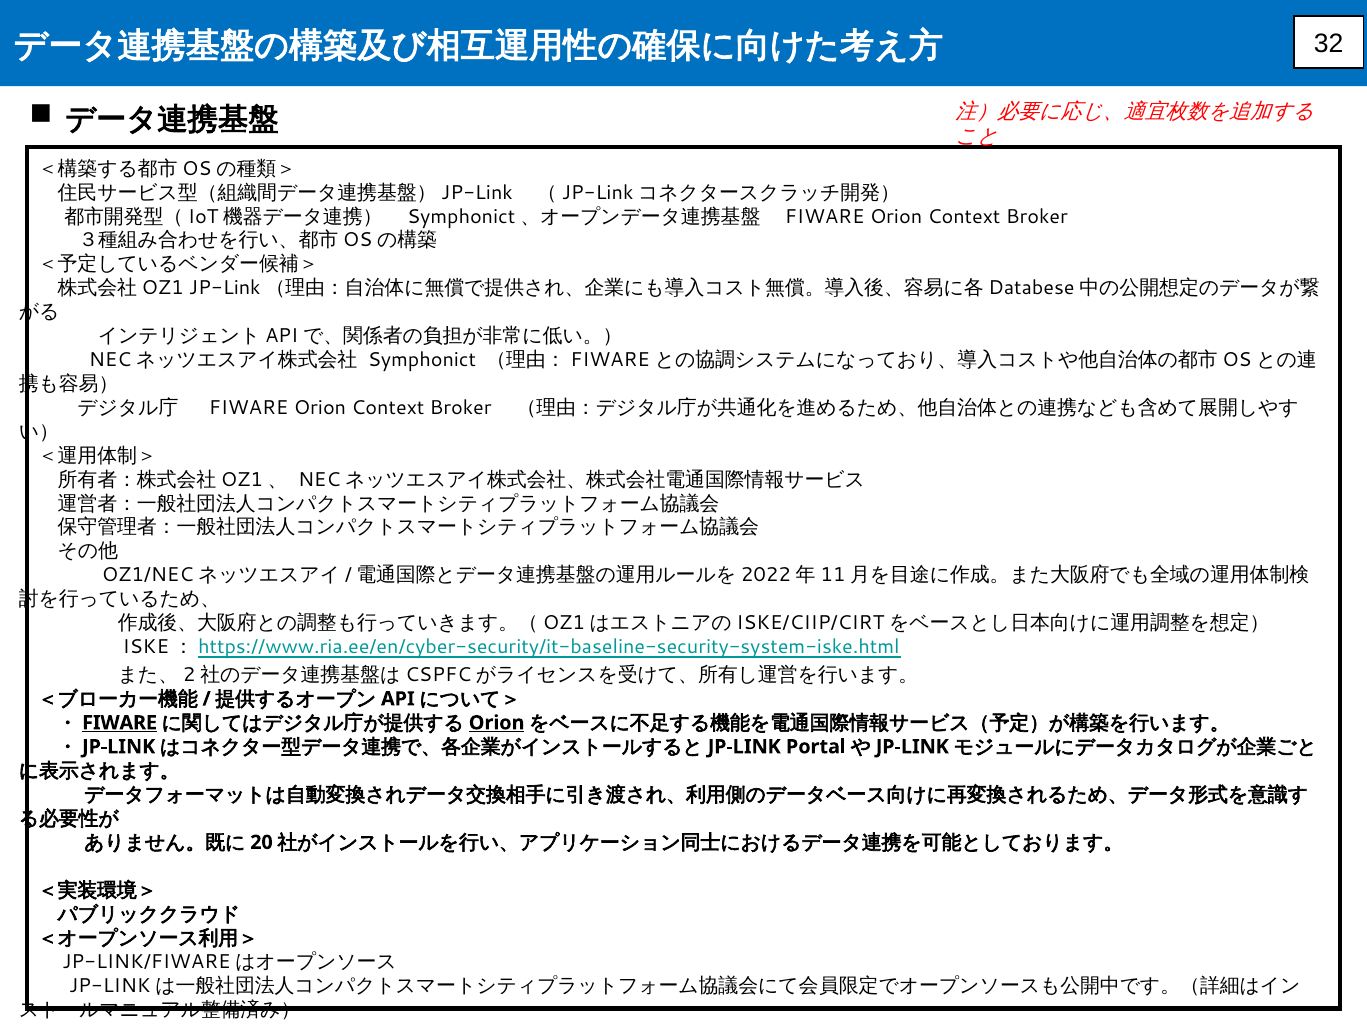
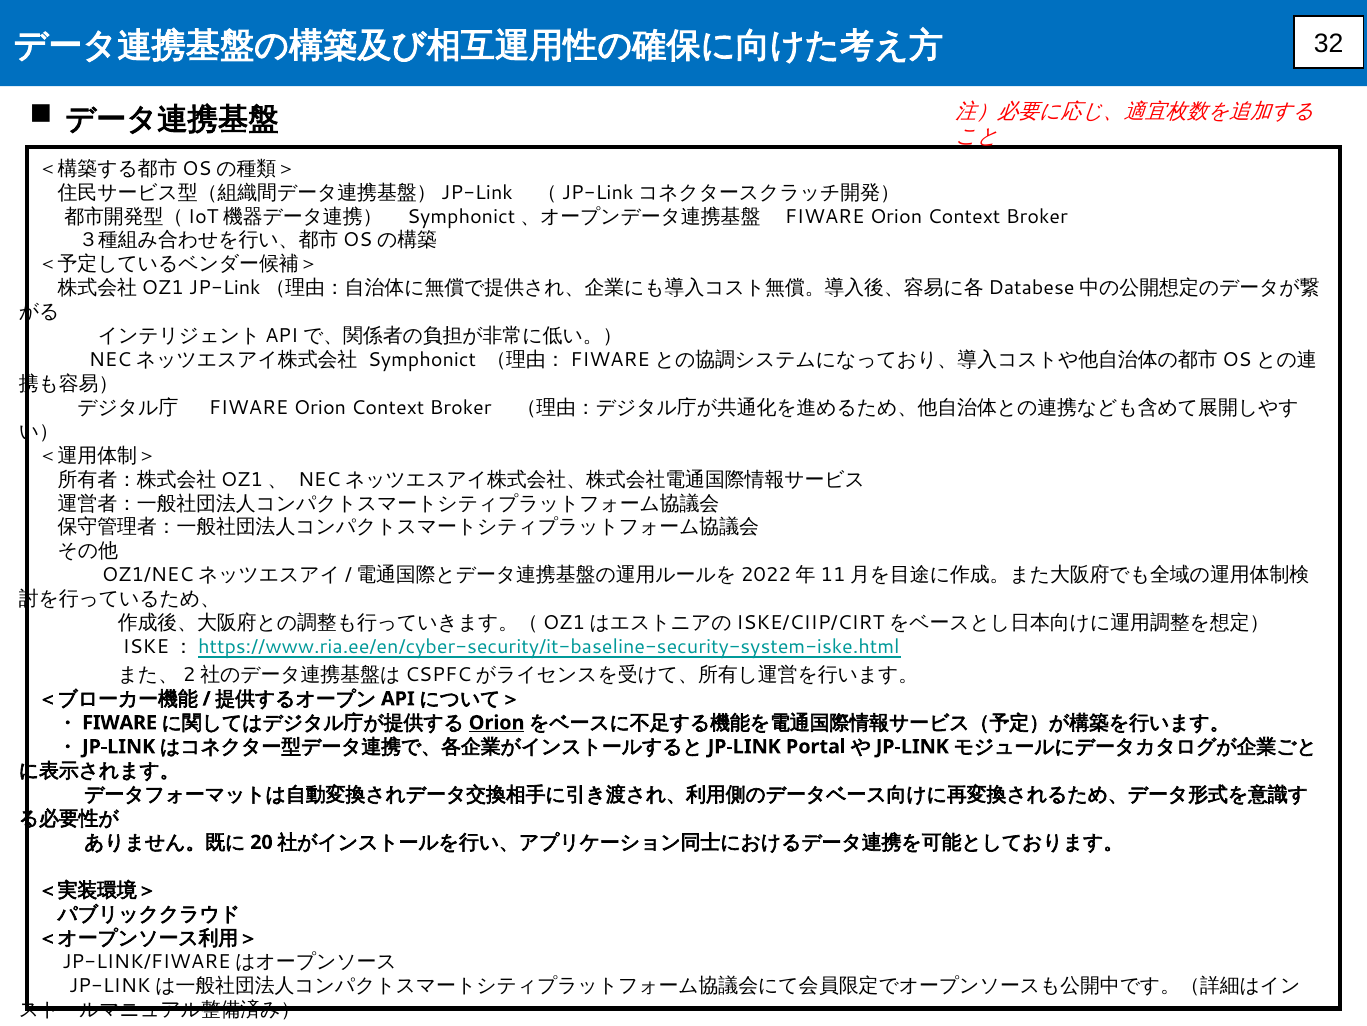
FIWARE at (120, 722) underline: present -> none
